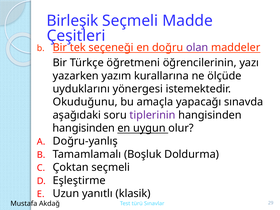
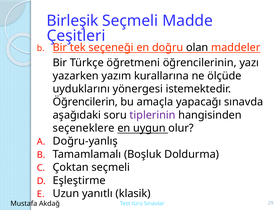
olan colour: purple -> black
Okuduğunu: Okuduğunu -> Öğrencilerin
hangisinden at (84, 128): hangisinden -> seçeneklere
